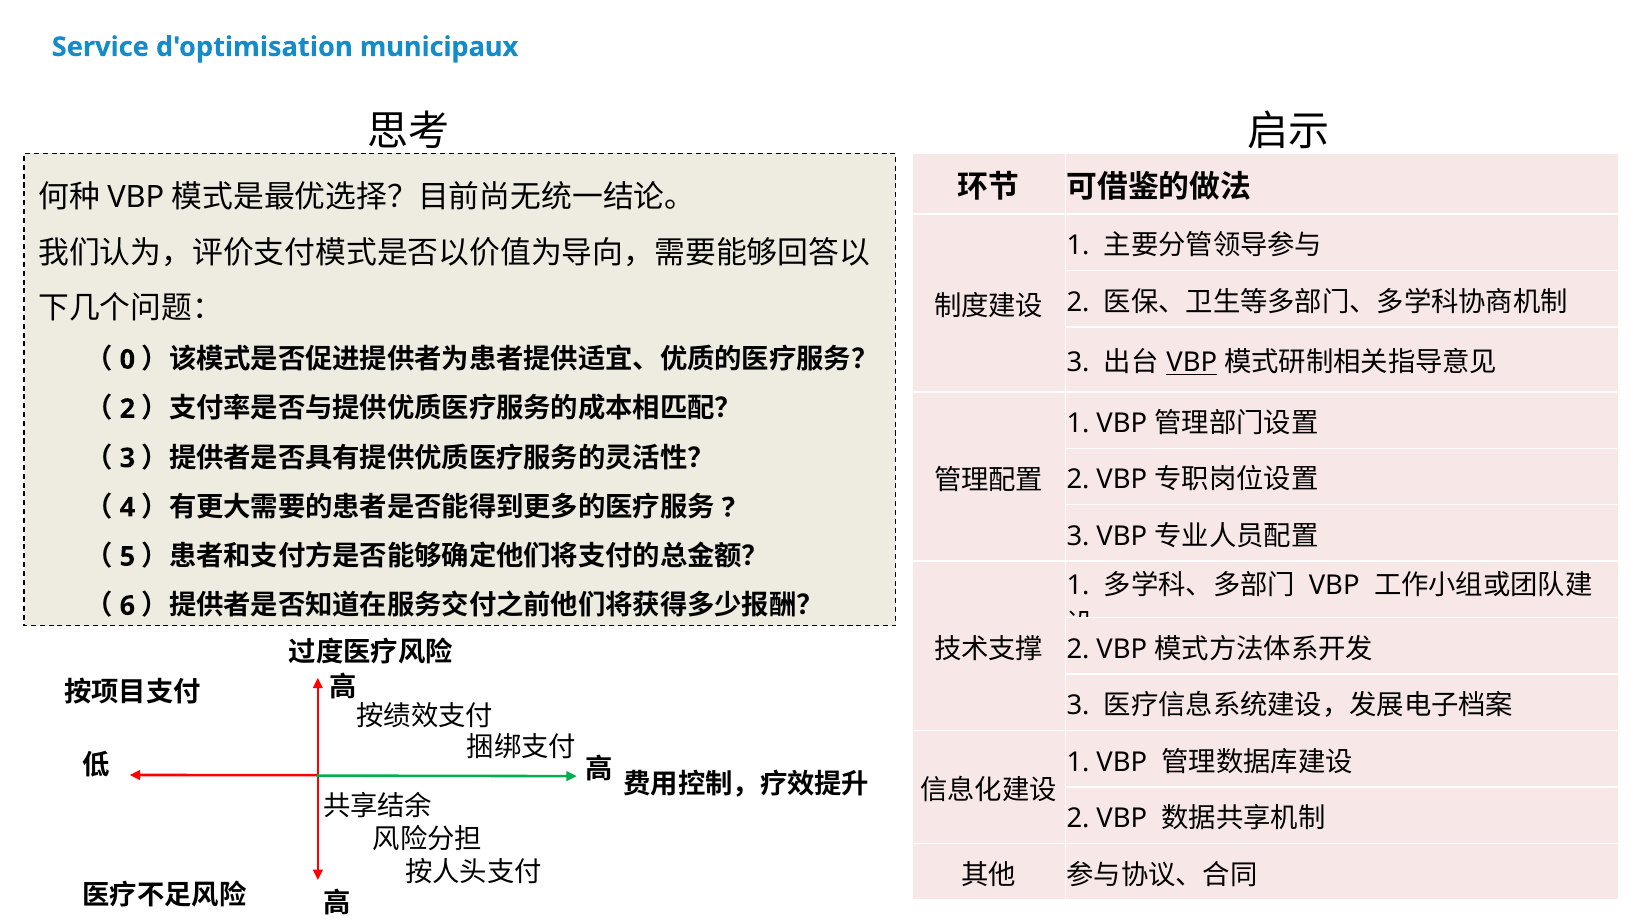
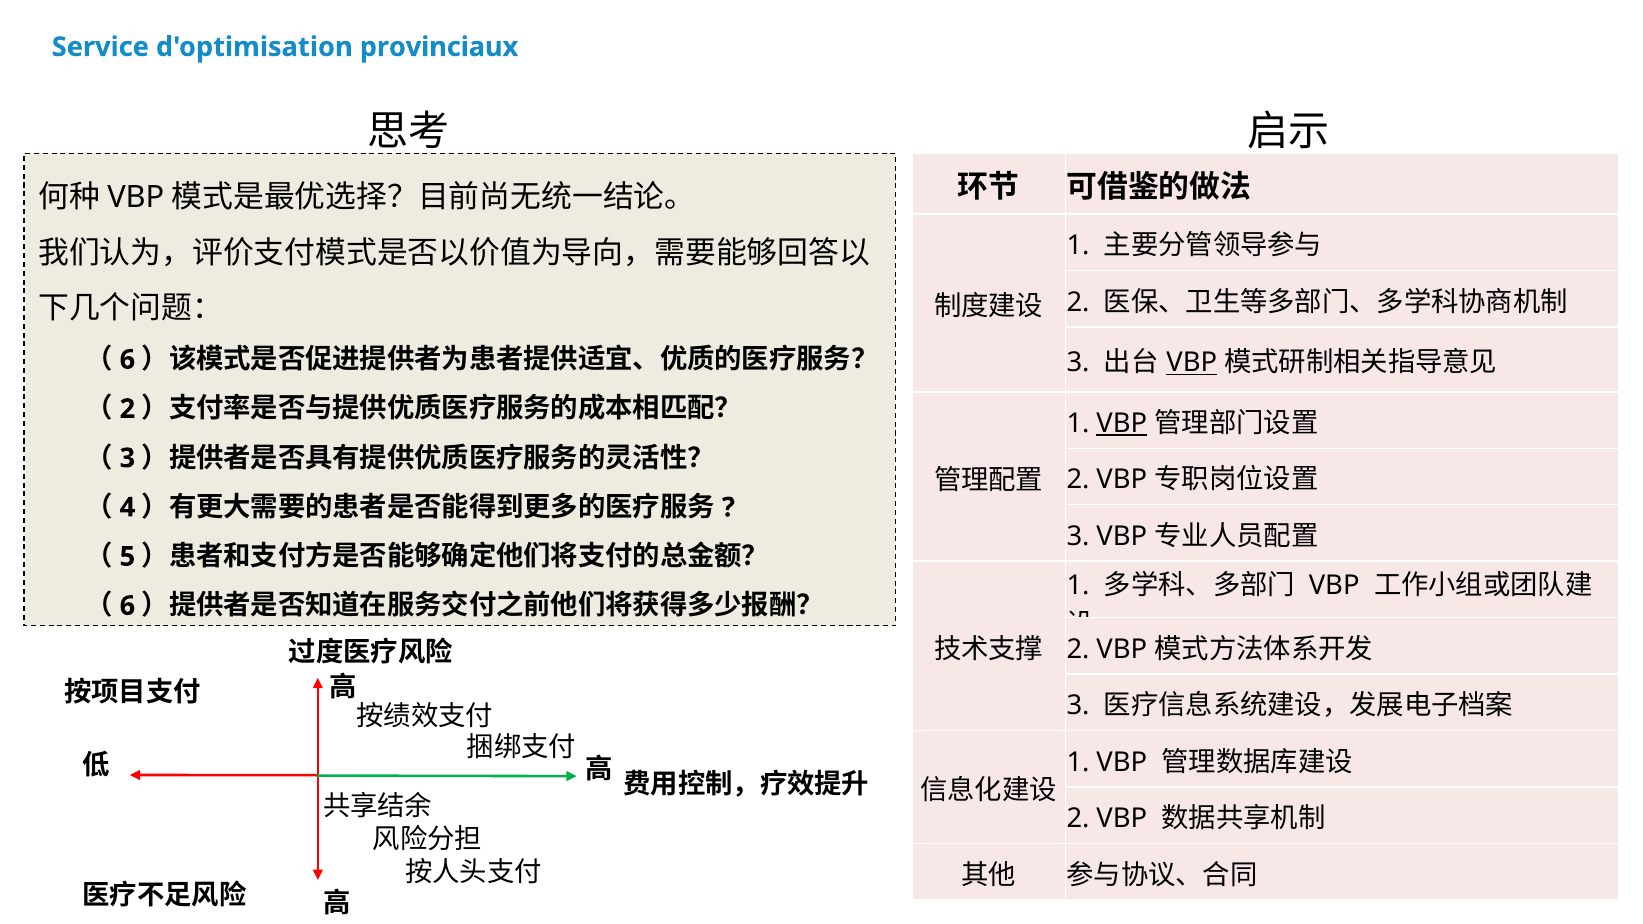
municipaux: municipaux -> provinciaux
0 at (127, 360): 0 -> 6
VBP at (1122, 424) underline: none -> present
